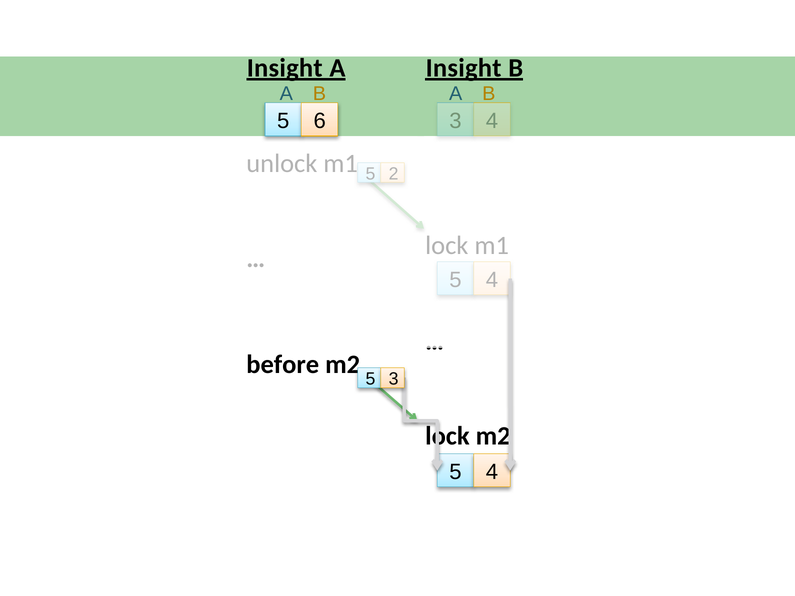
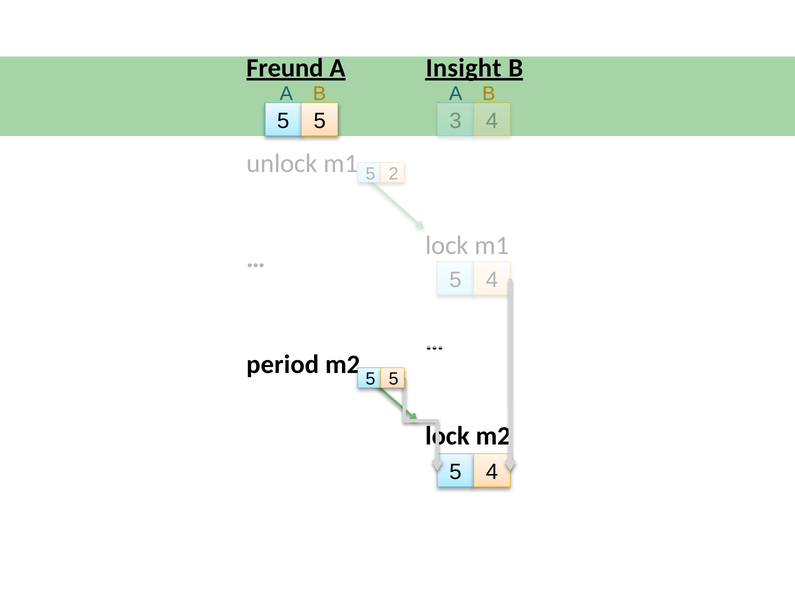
Insight at (285, 68): Insight -> Freund
6 at (320, 121): 6 -> 5
before: before -> period
3 at (394, 379): 3 -> 5
